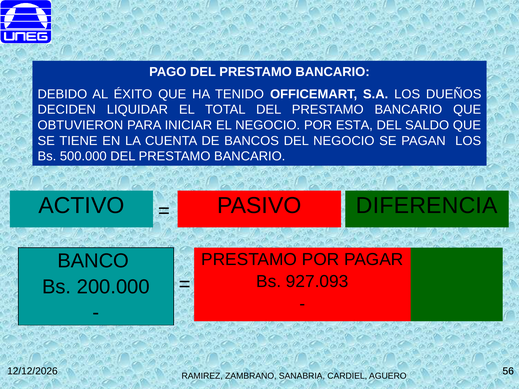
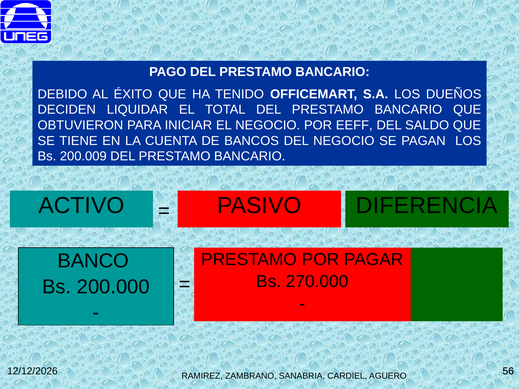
ESTA: ESTA -> EEFF
500.000: 500.000 -> 200.009
927.093: 927.093 -> 270.000
